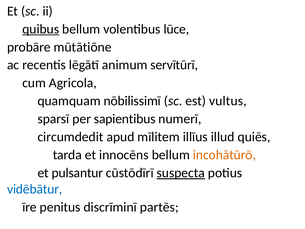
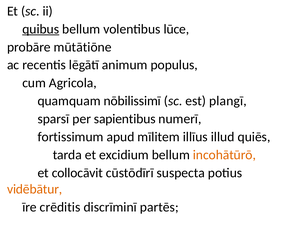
servītūrī: servītūrī -> populus
vultus: vultus -> plangī
circumdedit: circumdedit -> fortissimum
innocēns: innocēns -> excidium
pulsantur: pulsantur -> collocāvit
suspecta underline: present -> none
vidēbātur colour: blue -> orange
penitus: penitus -> crēditis
